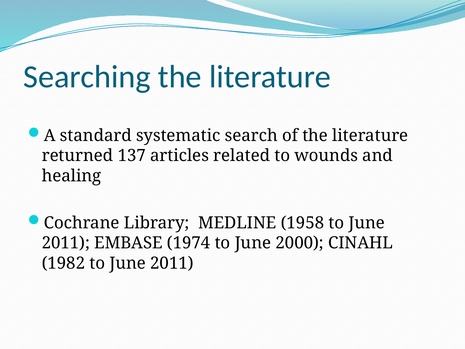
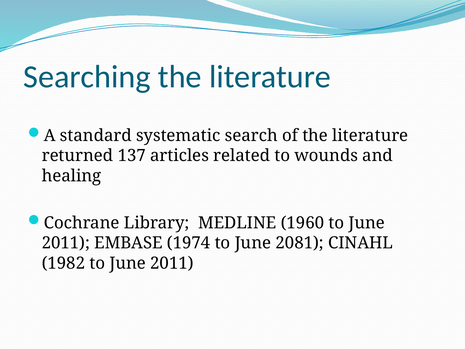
1958: 1958 -> 1960
2000: 2000 -> 2081
